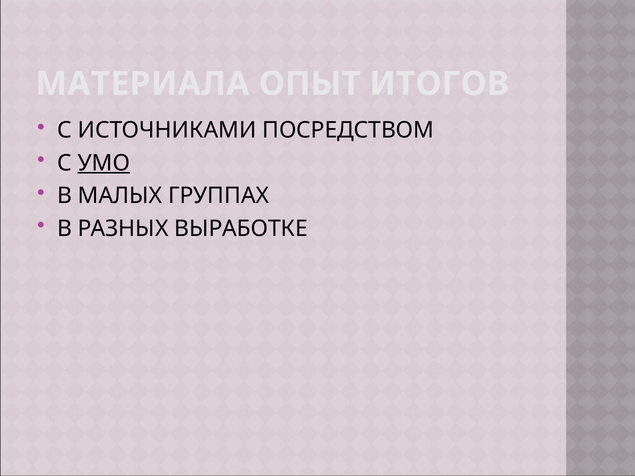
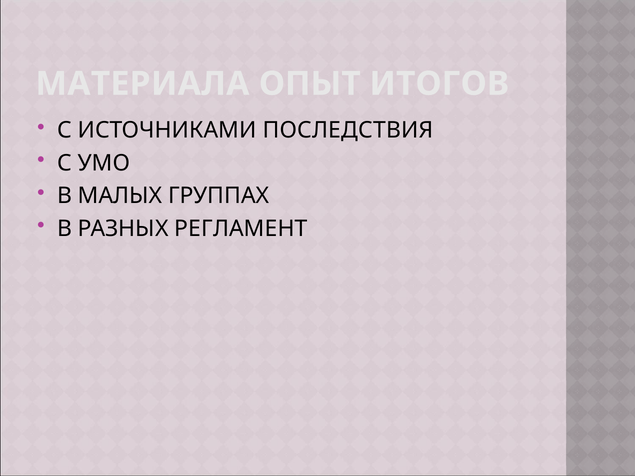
ПОСРЕДСТВОМ: ПОСРЕДСТВОМ -> ПОСЛЕДСТВИЯ
УМО underline: present -> none
ВЫРАБОТКЕ: ВЫРАБОТКЕ -> РЕГЛАМЕНТ
